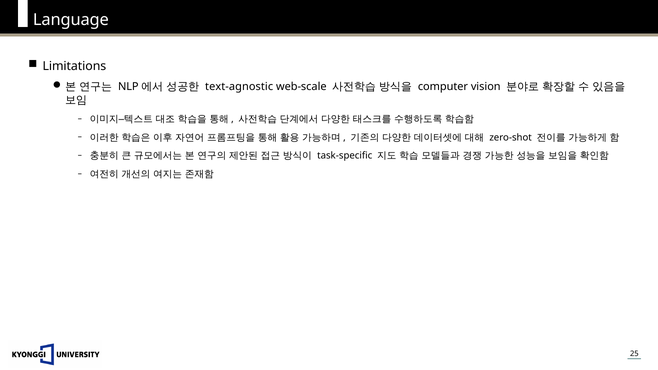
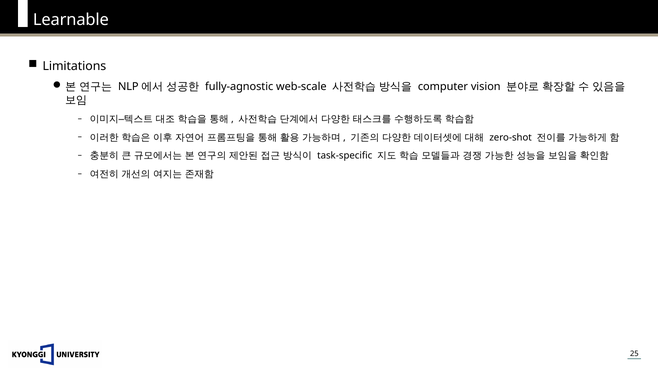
Language: Language -> Learnable
text-agnostic: text-agnostic -> fully-agnostic
